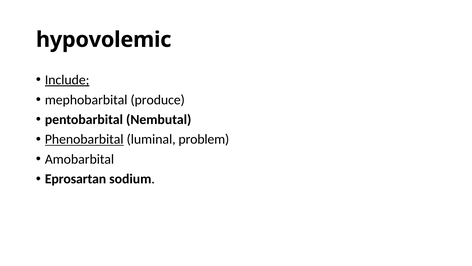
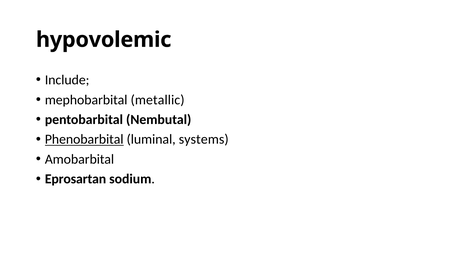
Include underline: present -> none
produce: produce -> metallic
problem: problem -> systems
